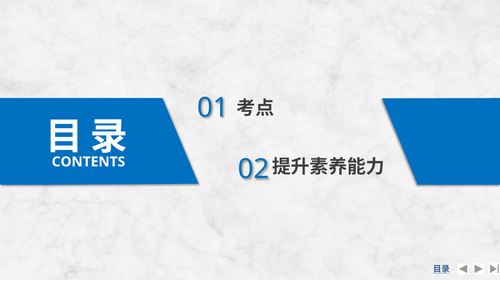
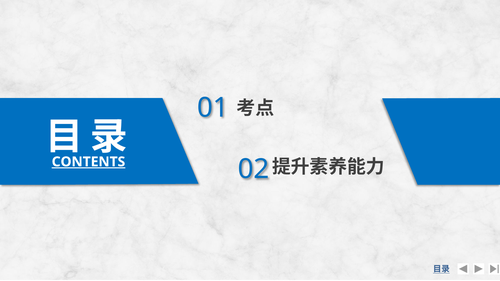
CONTENTS underline: none -> present
